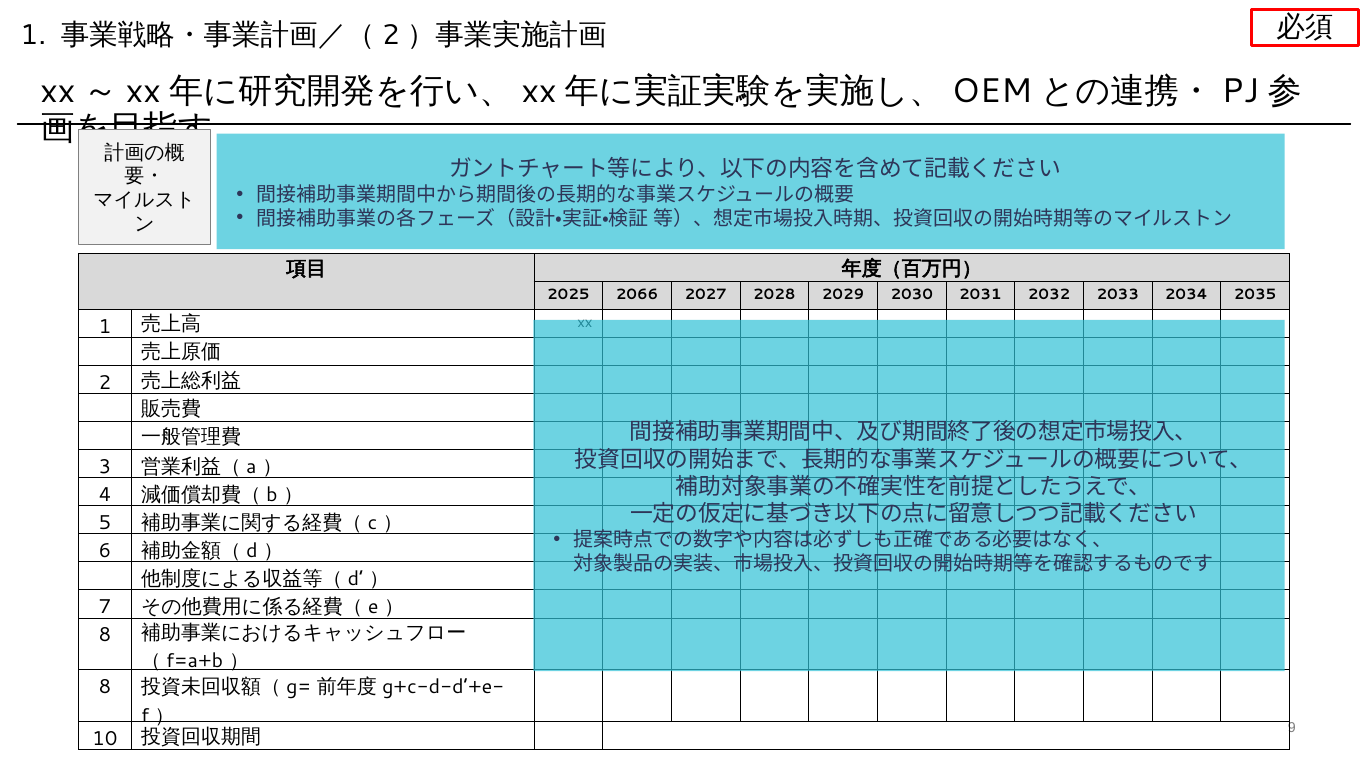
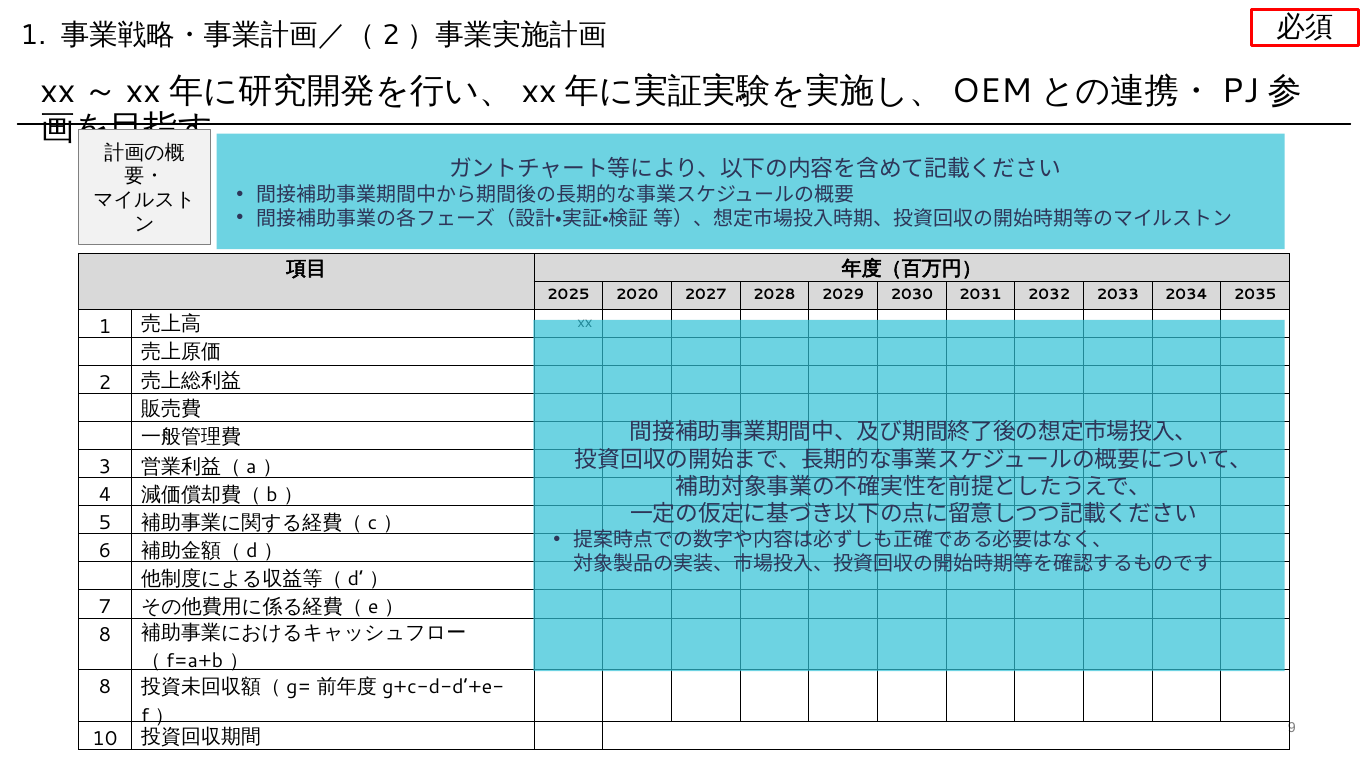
2066: 2066 -> 2020
